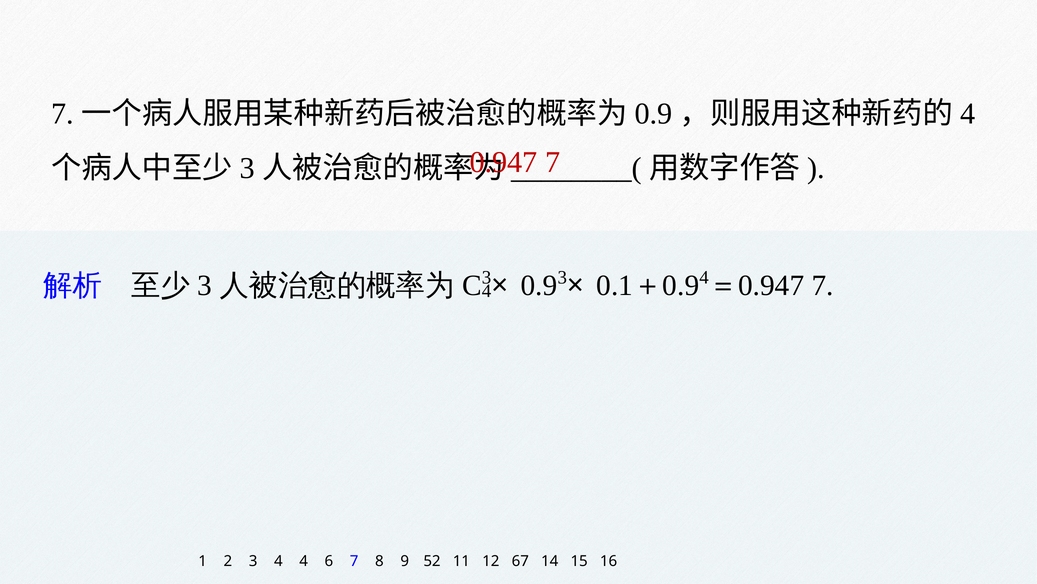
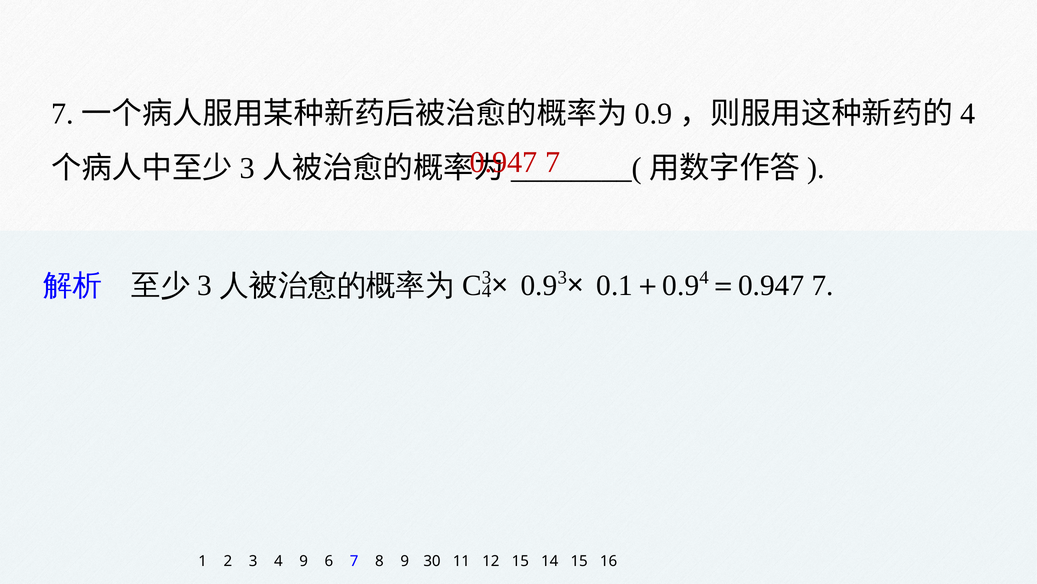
4 4: 4 -> 9
52: 52 -> 30
12 67: 67 -> 15
